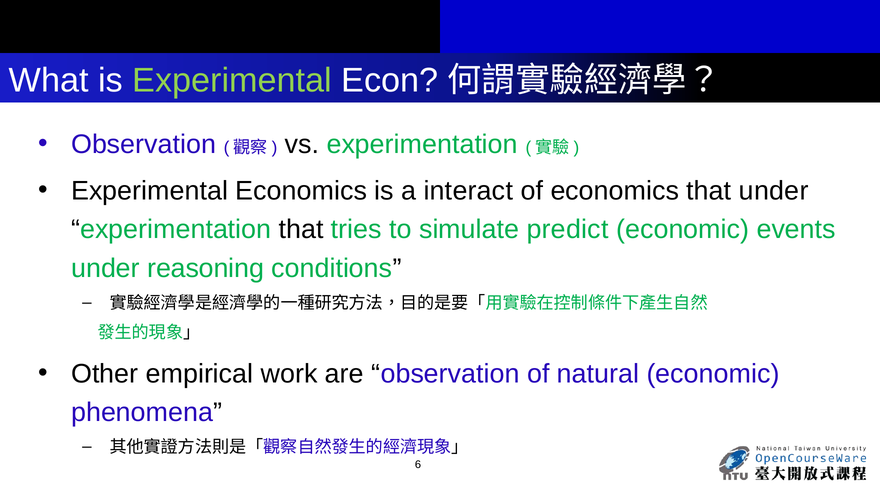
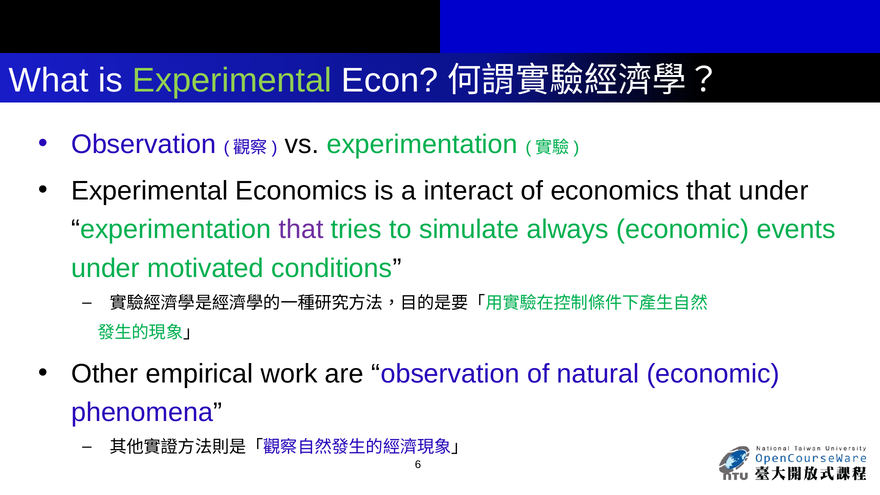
that at (301, 230) colour: black -> purple
predict: predict -> always
reasoning: reasoning -> motivated
